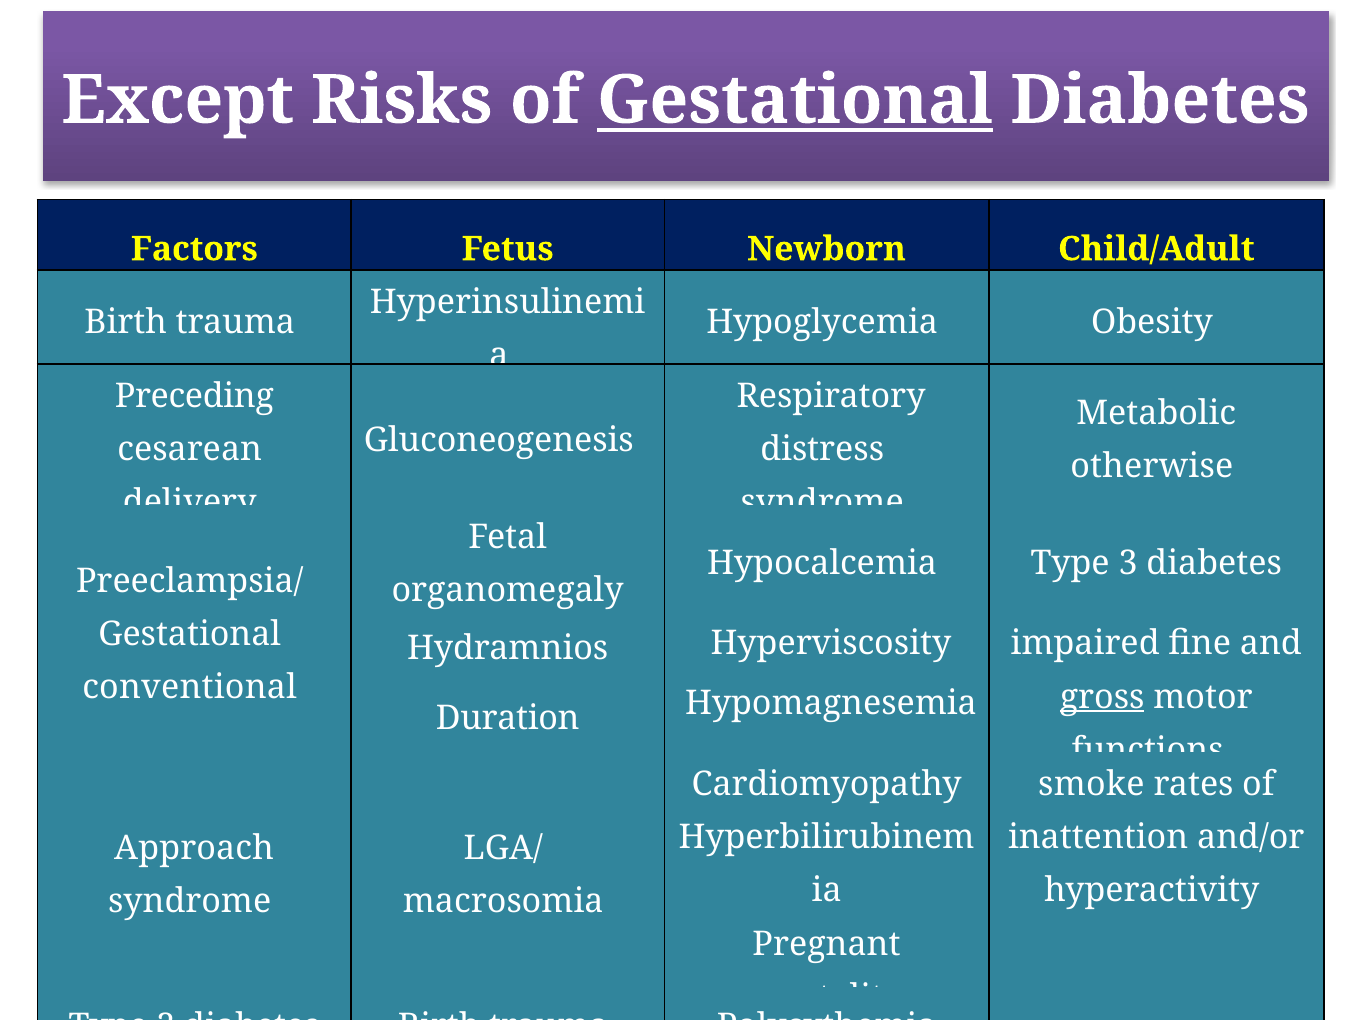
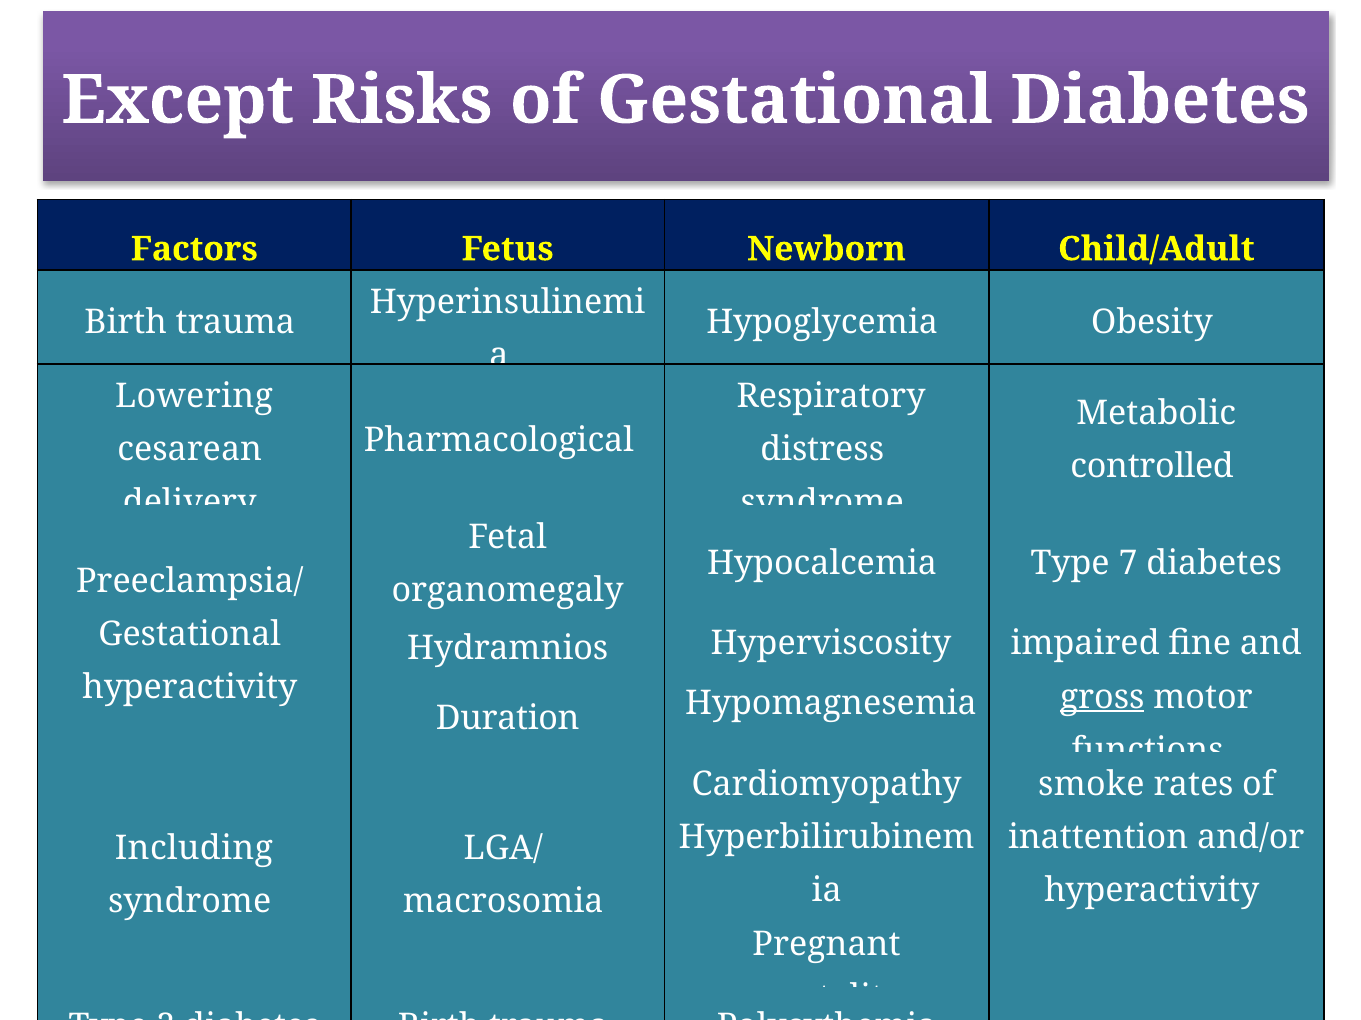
Gestational at (795, 100) underline: present -> none
Preceding: Preceding -> Lowering
Gluconeogenesis: Gluconeogenesis -> Pharmacological
otherwise: otherwise -> controlled
3: 3 -> 7
conventional at (190, 688): conventional -> hyperactivity
Approach: Approach -> Including
